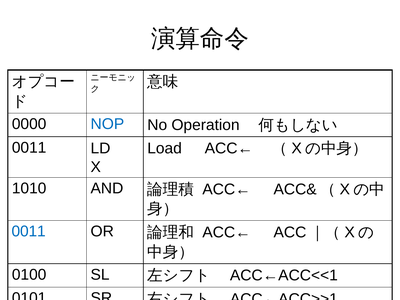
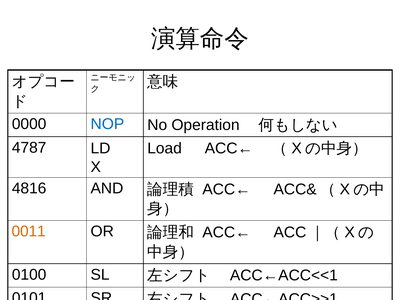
0011 at (29, 148): 0011 -> 4787
1010: 1010 -> 4816
0011 at (29, 231) colour: blue -> orange
